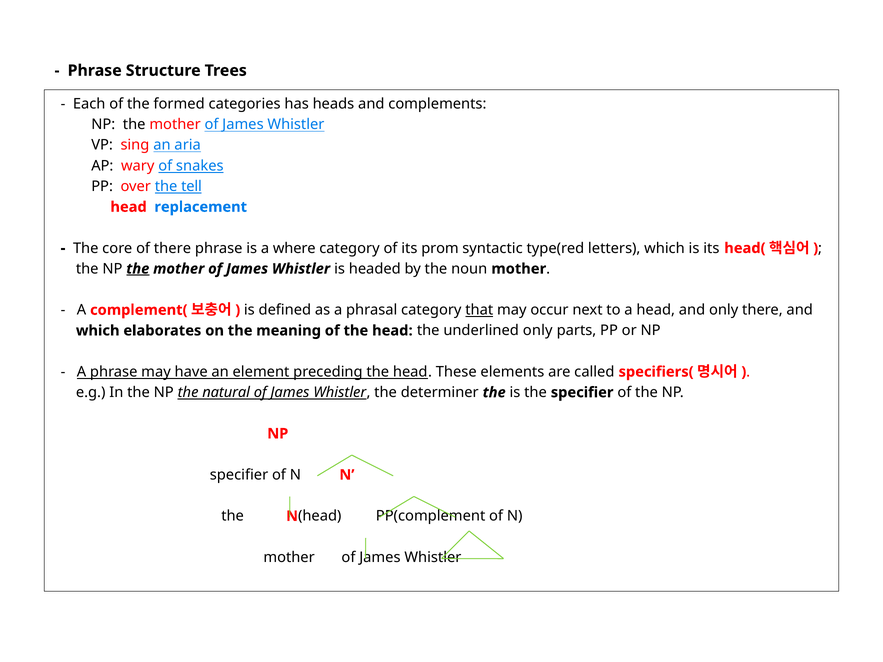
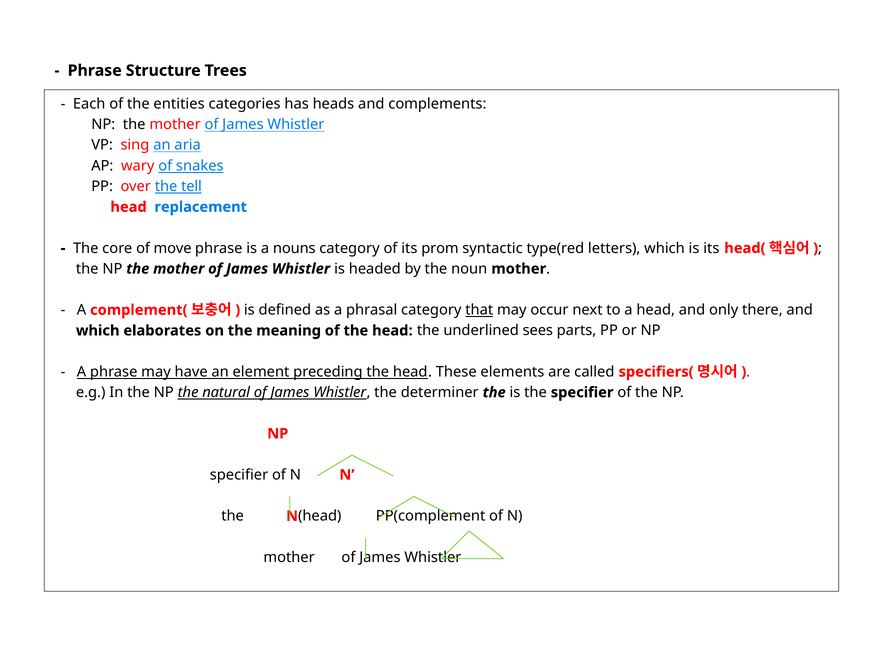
formed: formed -> entities
of there: there -> move
where: where -> nouns
the at (138, 269) underline: present -> none
underlined only: only -> sees
